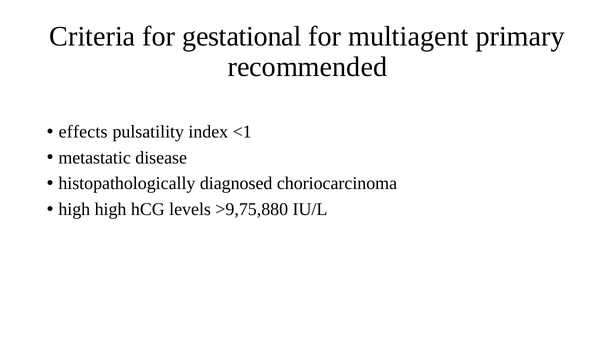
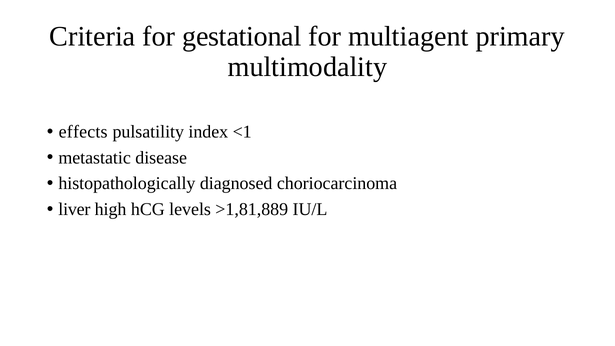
recommended: recommended -> multimodality
high at (74, 209): high -> liver
>9,75,880: >9,75,880 -> >1,81,889
